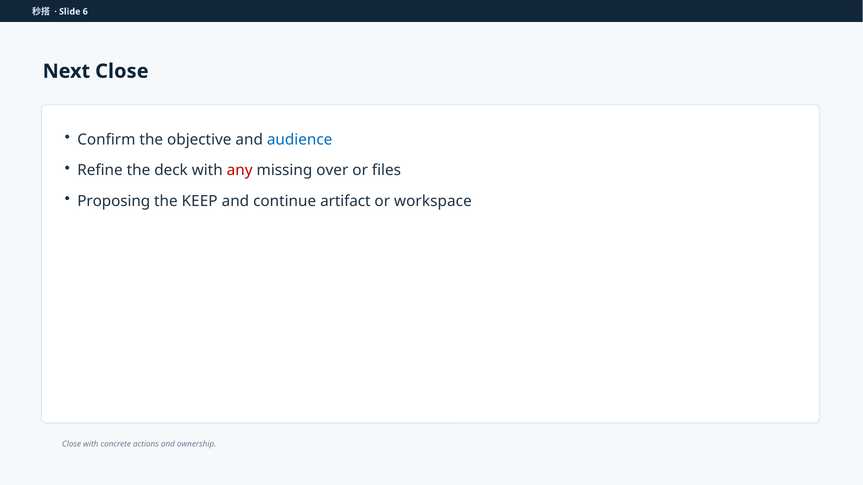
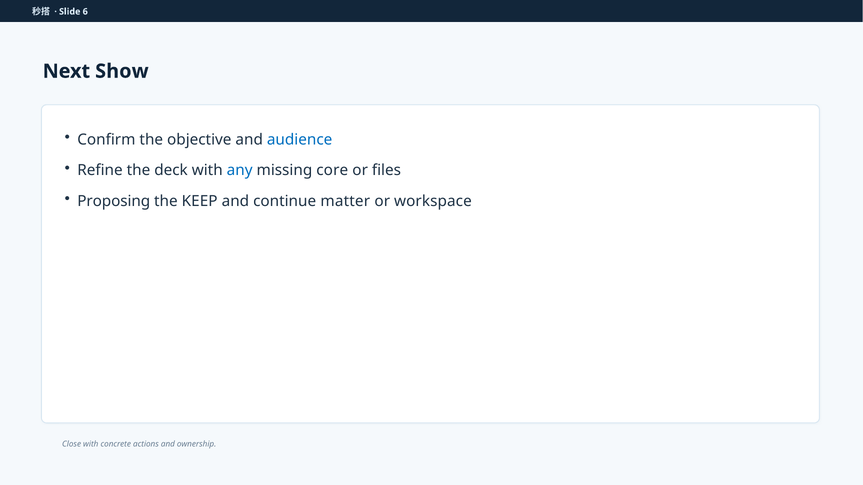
Next Close: Close -> Show
any colour: red -> blue
over: over -> core
artifact: artifact -> matter
